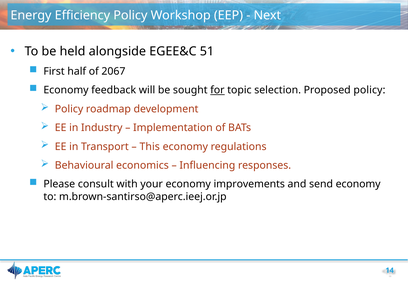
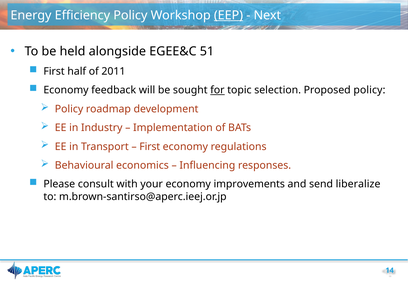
EEP underline: none -> present
2067: 2067 -> 2011
This at (150, 147): This -> First
send economy: economy -> liberalize
